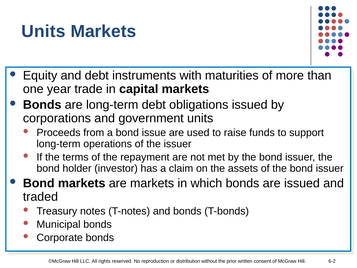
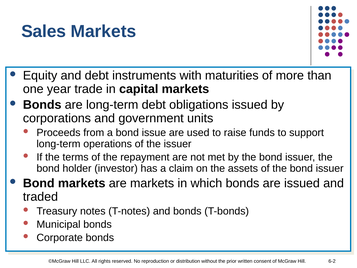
Units at (43, 31): Units -> Sales
